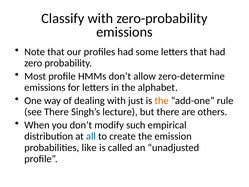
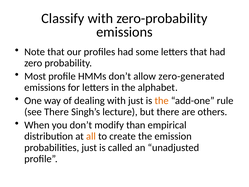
zero-determine: zero-determine -> zero-generated
such: such -> than
all colour: blue -> orange
probabilities like: like -> just
